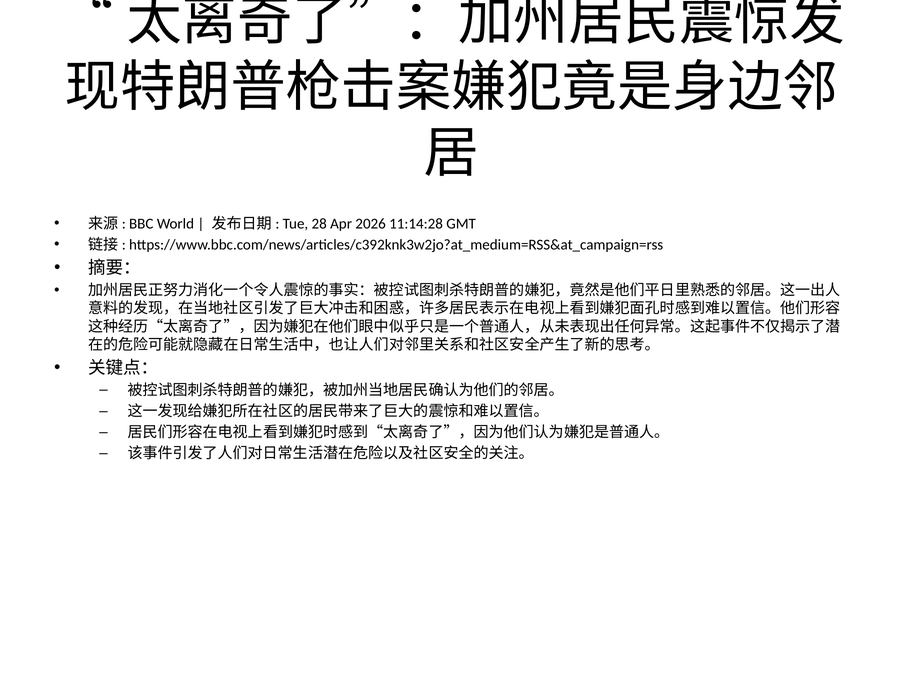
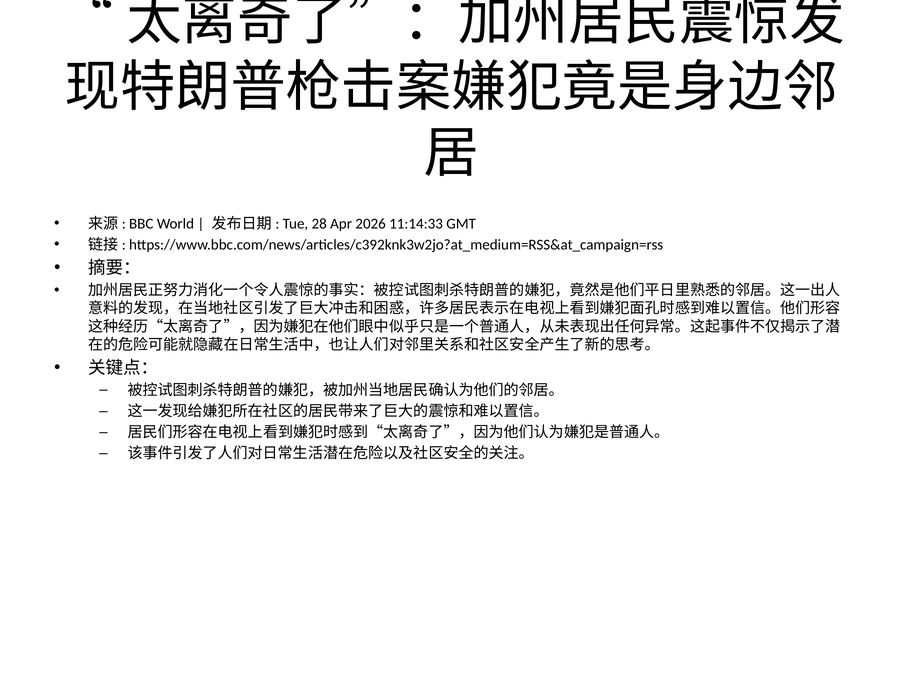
11:14:28: 11:14:28 -> 11:14:33
